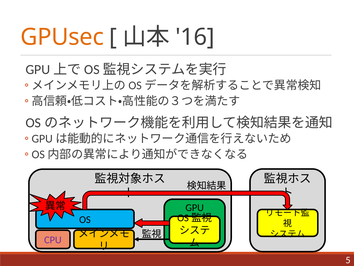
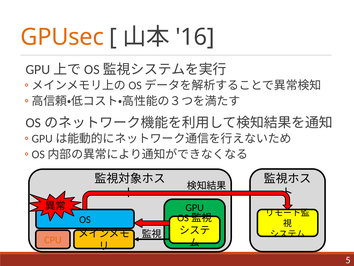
CPU colour: purple -> orange
